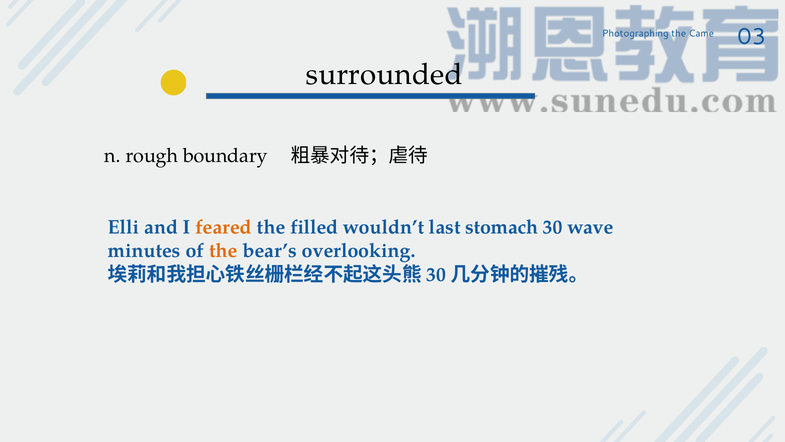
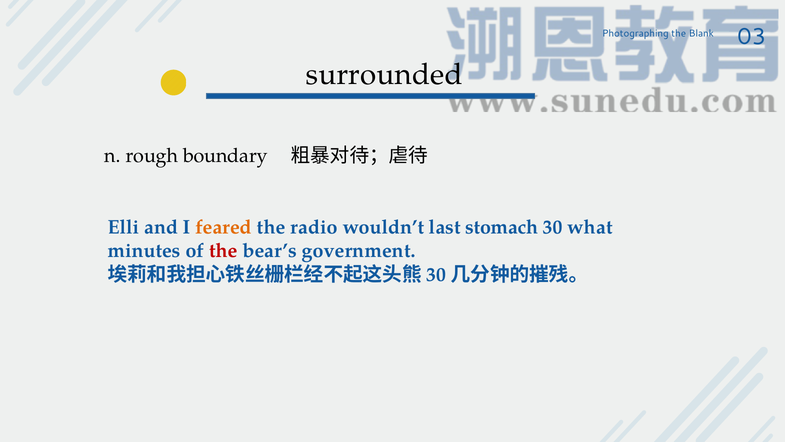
Came: Came -> Blank
filled: filled -> radio
wave: wave -> what
the at (223, 251) colour: orange -> red
overlooking: overlooking -> government
